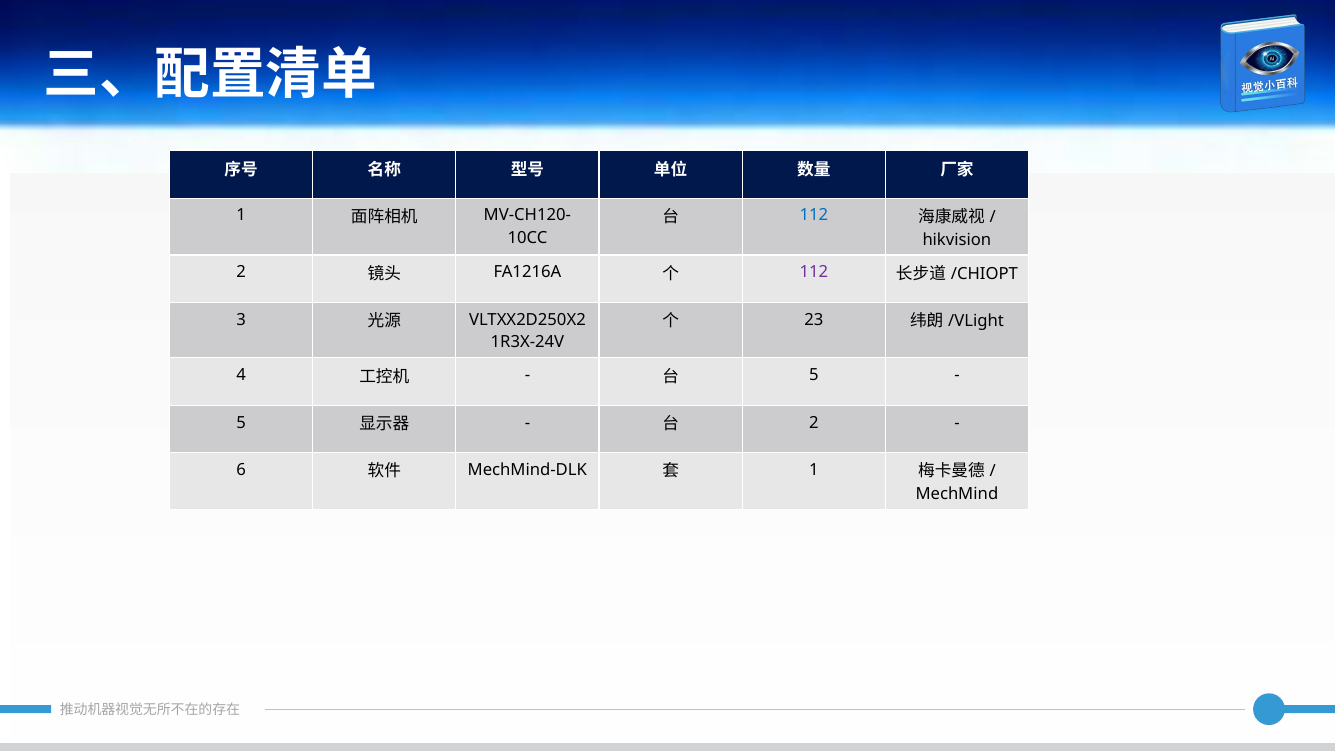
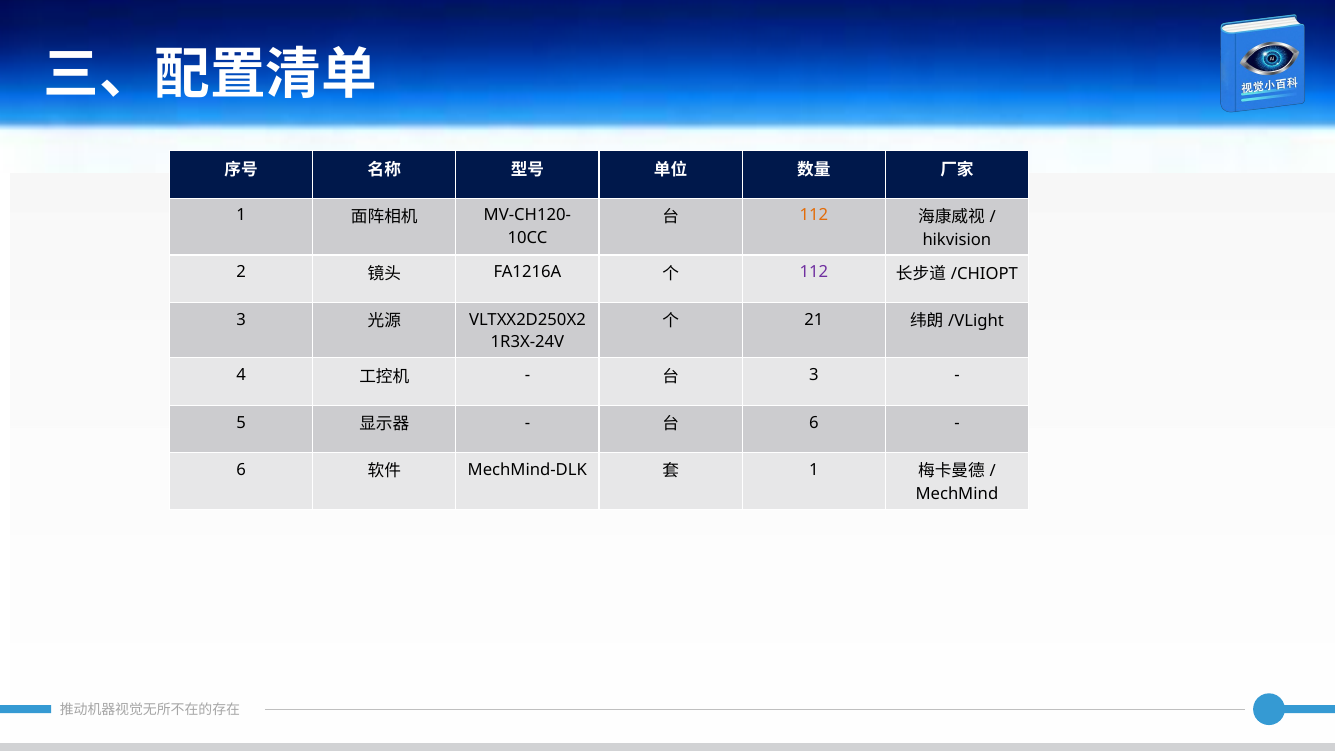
112 at (814, 215) colour: blue -> orange
23: 23 -> 21
5 at (814, 375): 5 -> 3
2 at (814, 422): 2 -> 6
